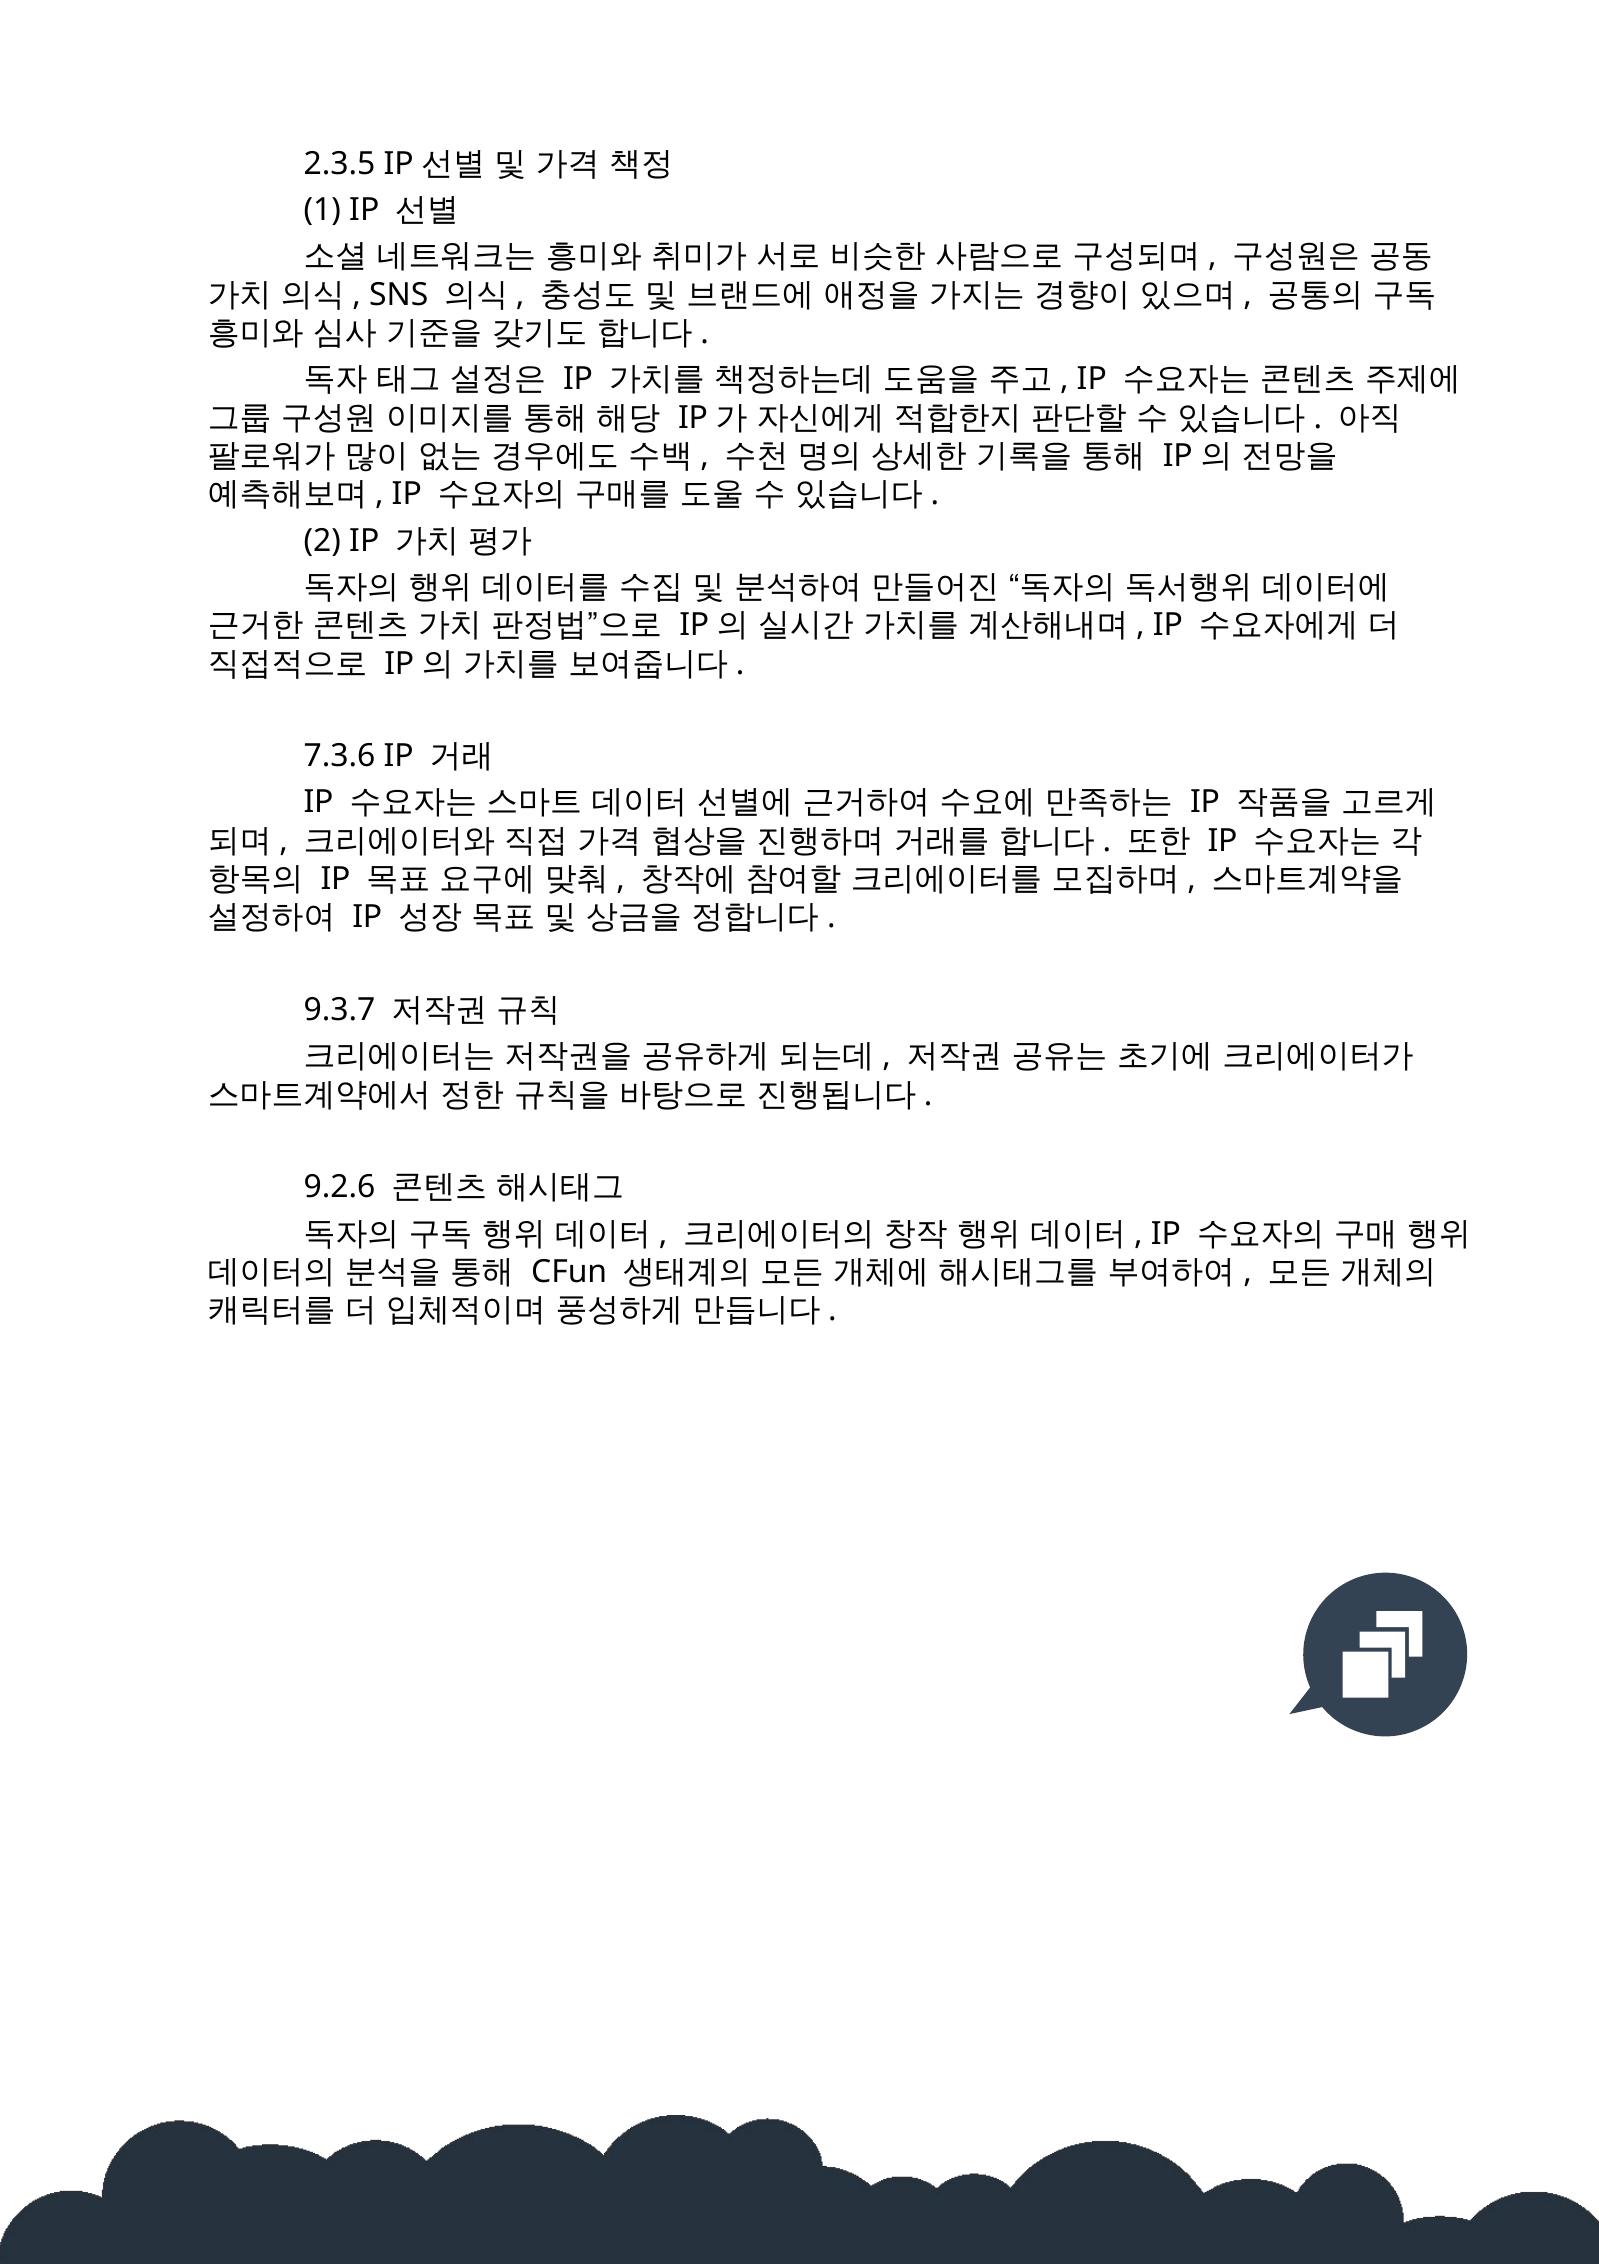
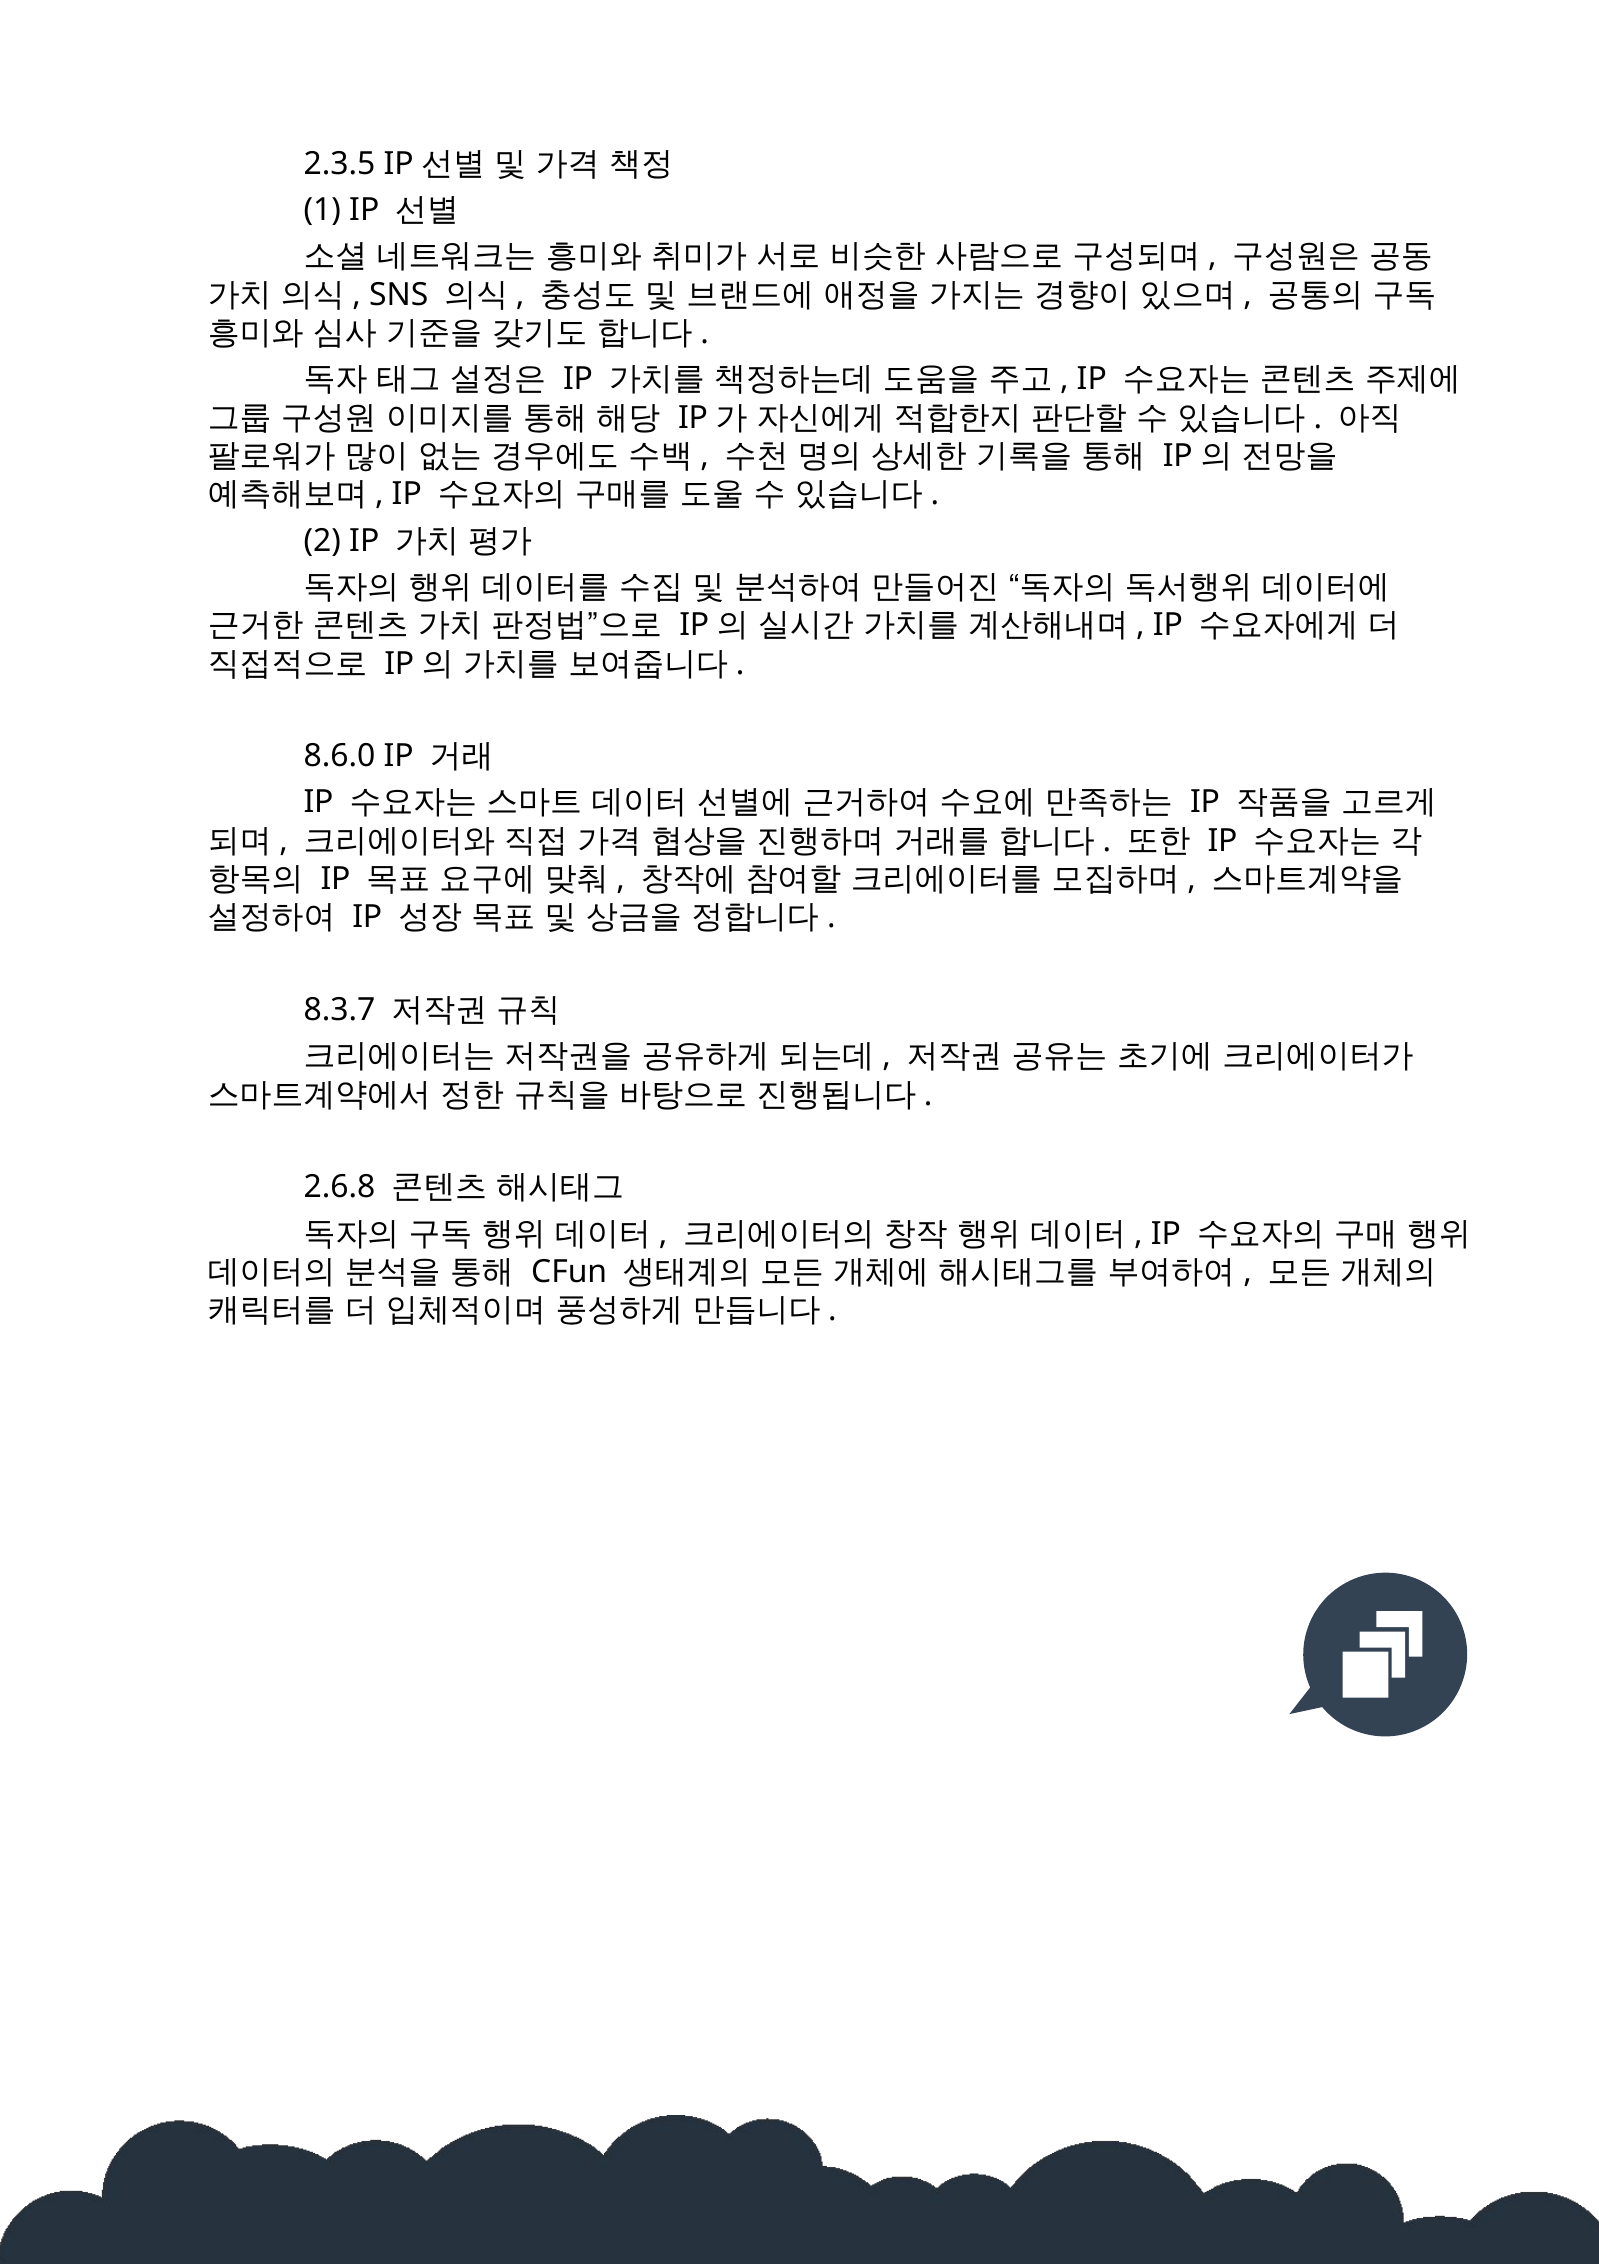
7.3.6: 7.3.6 -> 8.6.0
9.3.7: 9.3.7 -> 8.3.7
9.2.6: 9.2.6 -> 2.6.8
